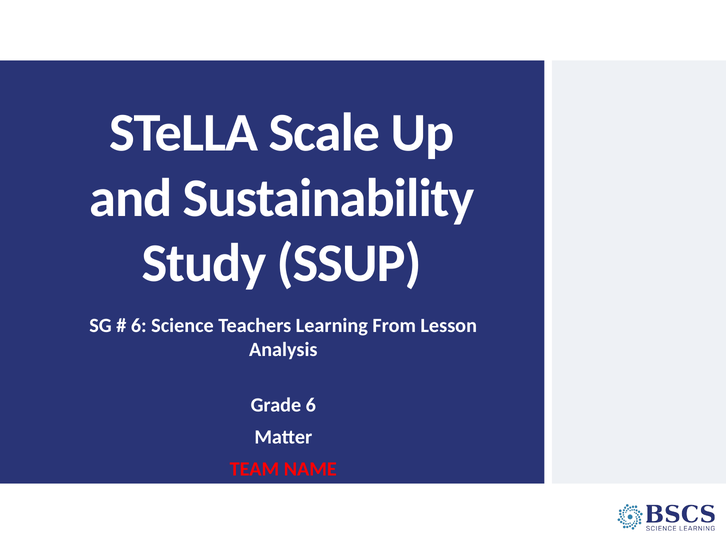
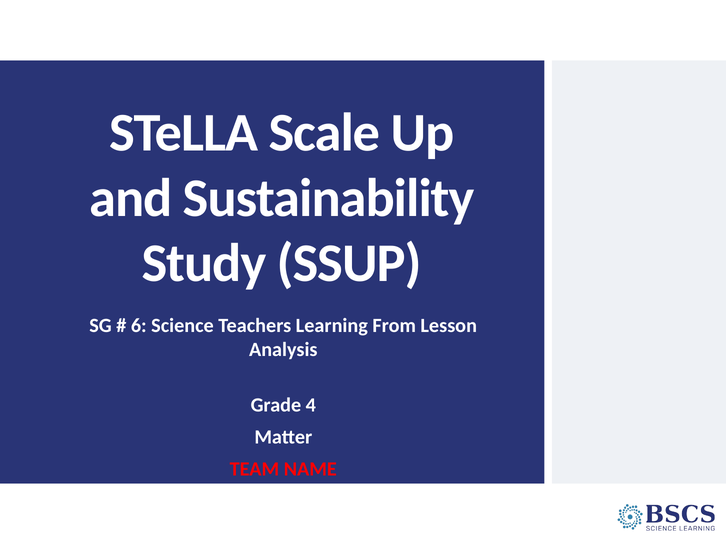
Grade 6: 6 -> 4
